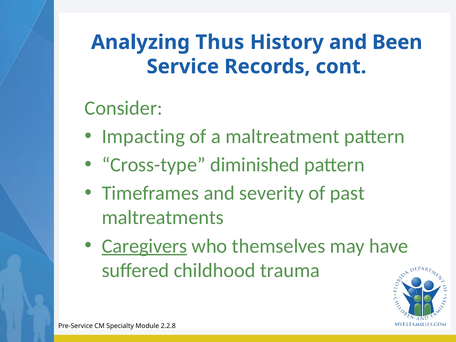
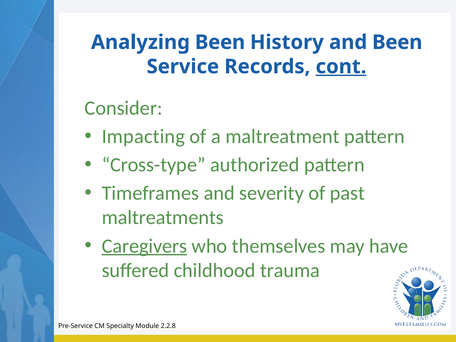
Analyzing Thus: Thus -> Been
cont underline: none -> present
diminished: diminished -> authorized
